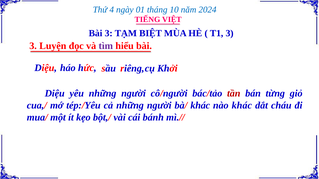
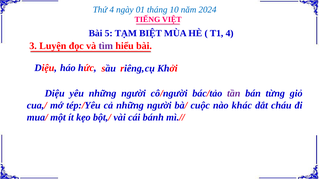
Bài 3: 3 -> 5
T1 3: 3 -> 4
tần colour: red -> purple
bà/ khác: khác -> cuộc
